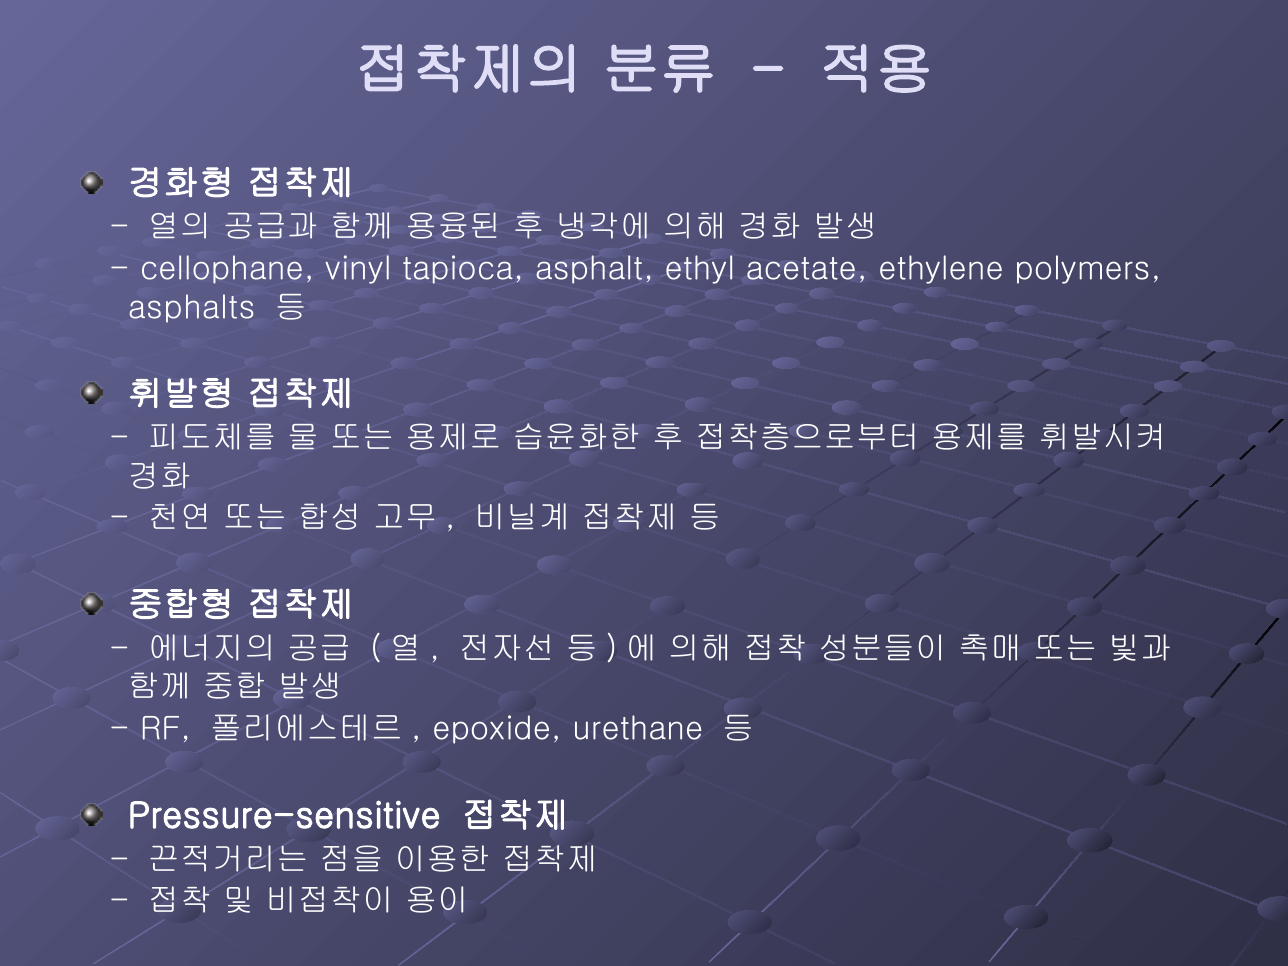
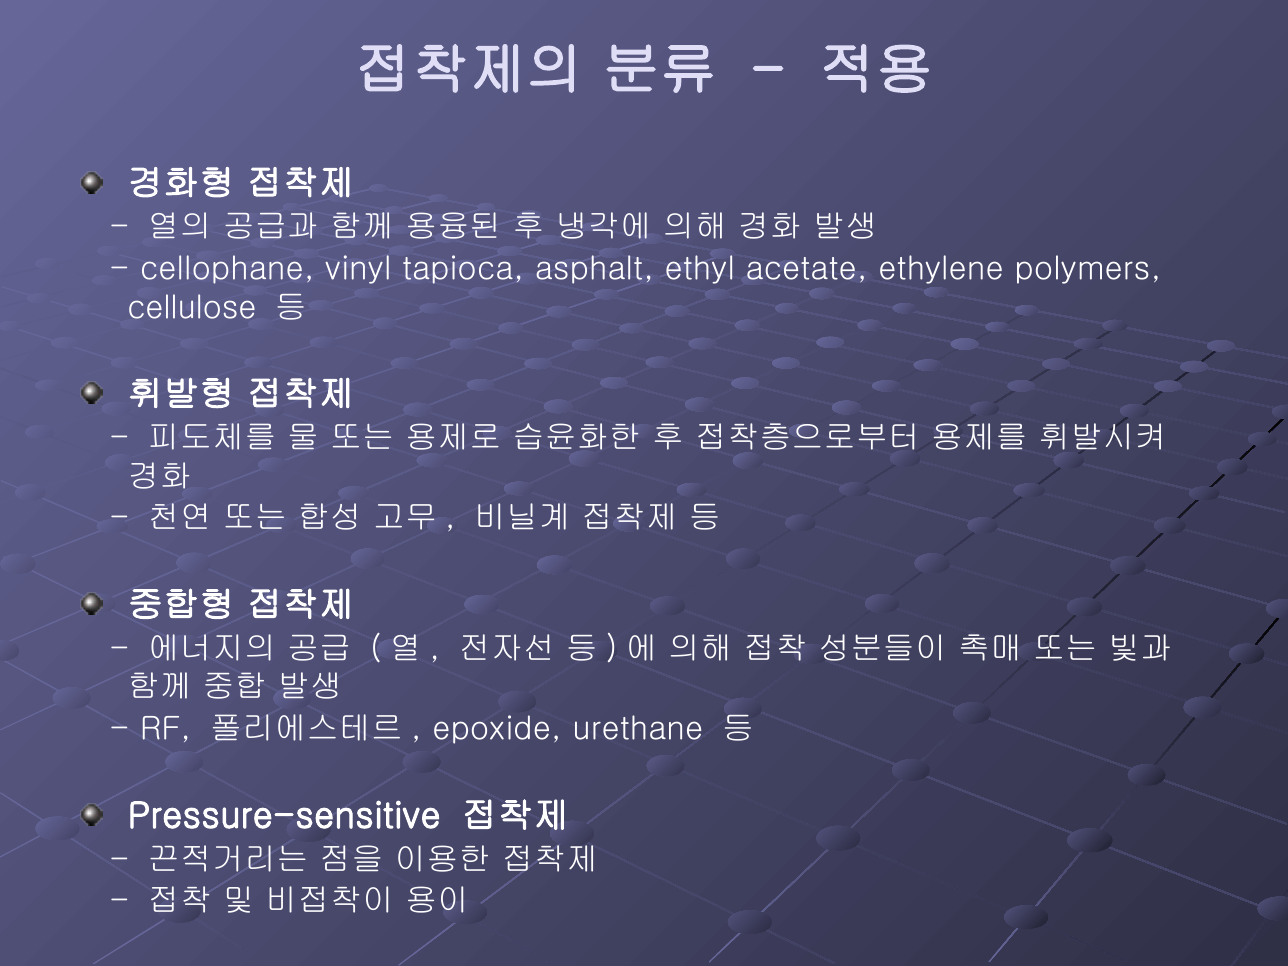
asphalts: asphalts -> cellulose
